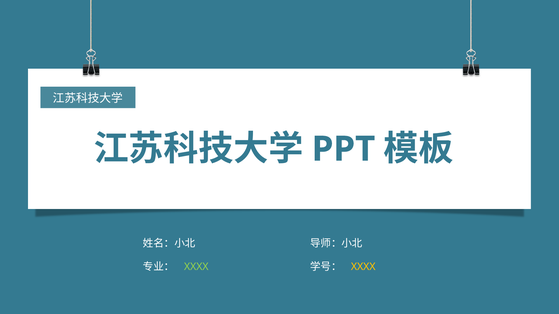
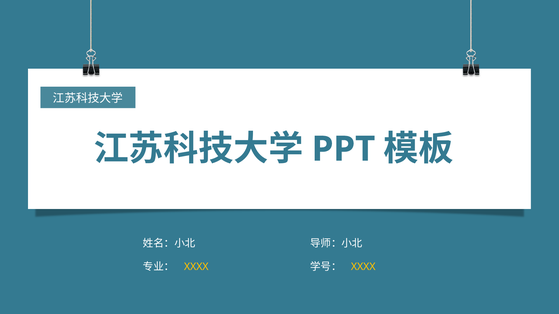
XXXX at (196, 267) colour: light green -> yellow
